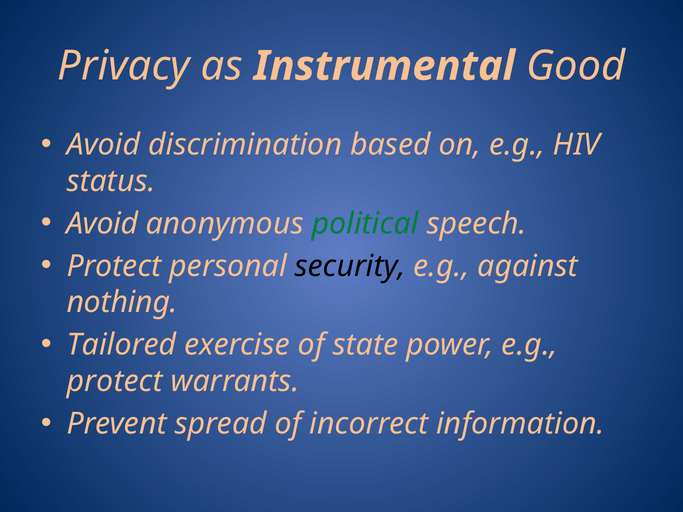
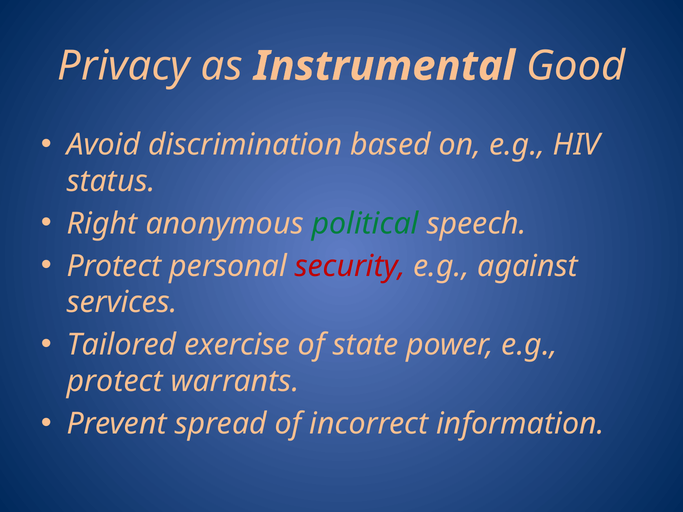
Avoid at (102, 224): Avoid -> Right
security colour: black -> red
nothing: nothing -> services
